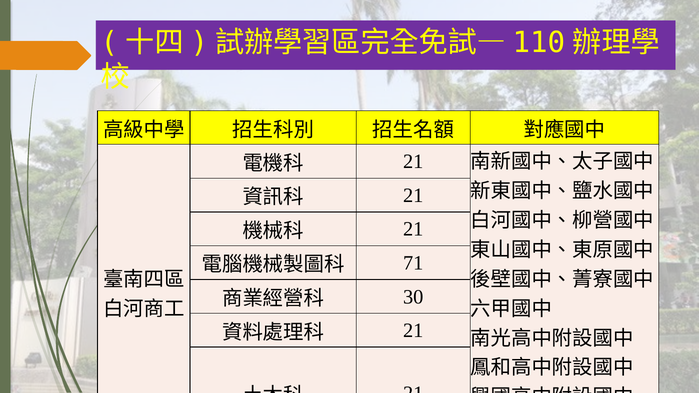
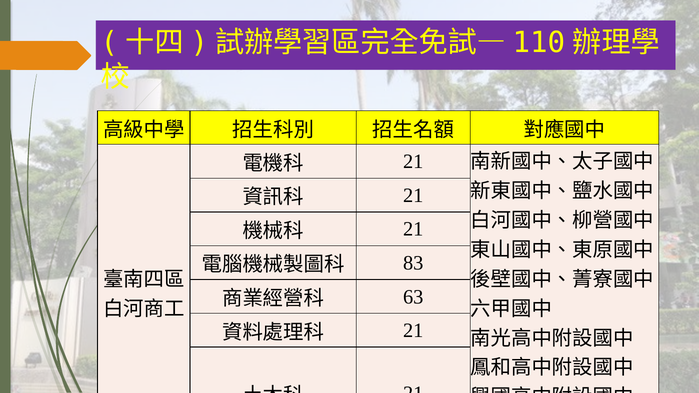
71: 71 -> 83
30: 30 -> 63
